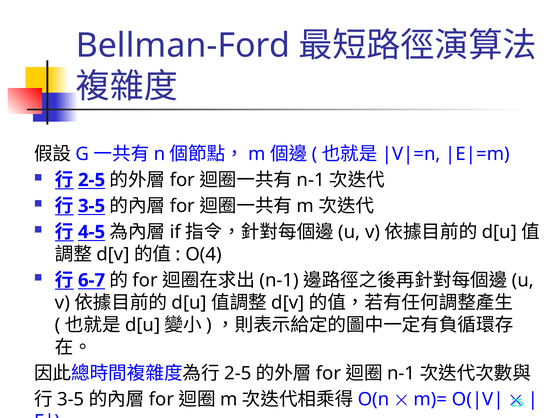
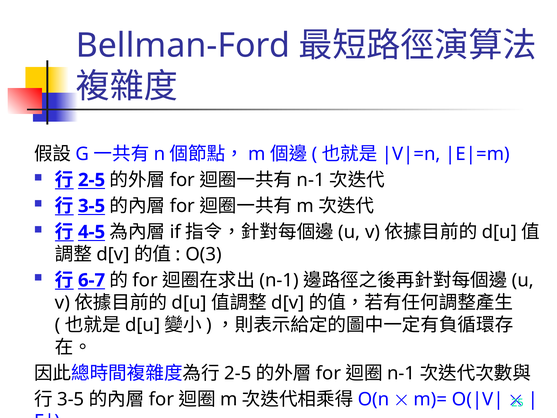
O(4: O(4 -> O(3
